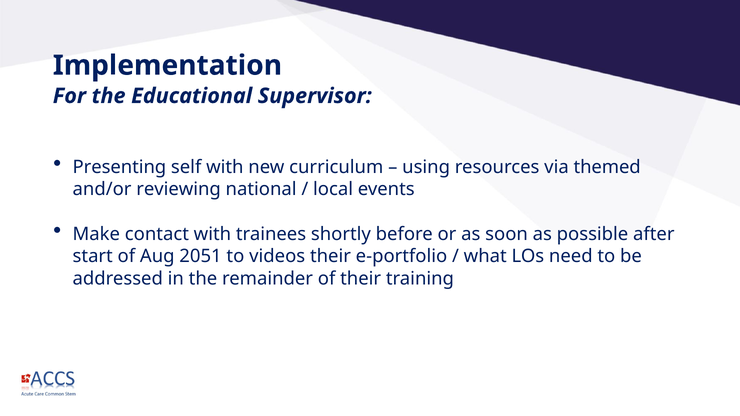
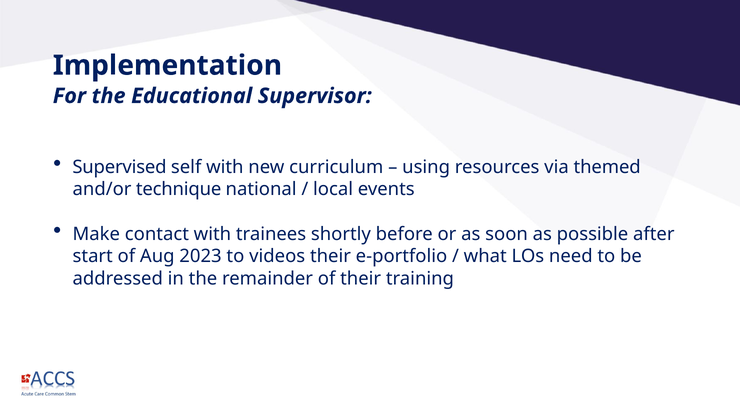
Presenting: Presenting -> Supervised
reviewing: reviewing -> technique
2051: 2051 -> 2023
